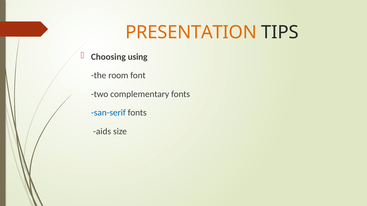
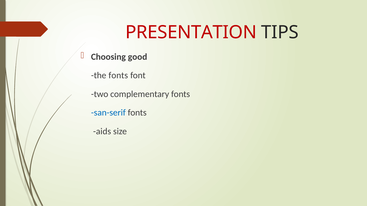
PRESENTATION colour: orange -> red
using: using -> good
the room: room -> fonts
